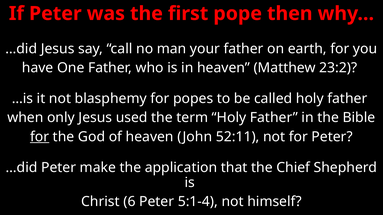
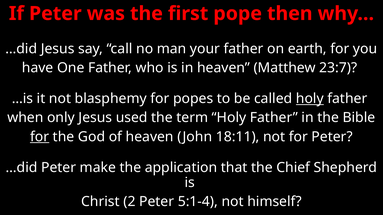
23:2: 23:2 -> 23:7
holy at (310, 99) underline: none -> present
52:11: 52:11 -> 18:11
6: 6 -> 2
